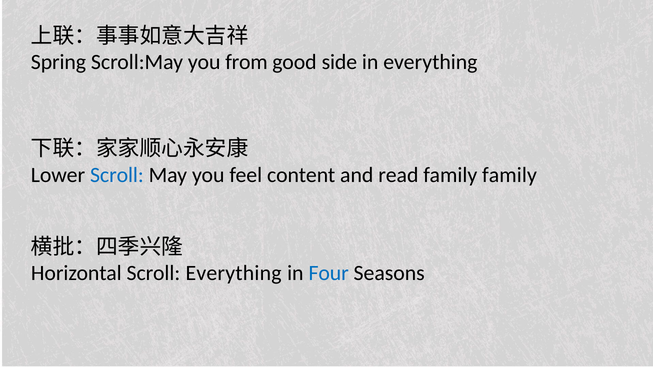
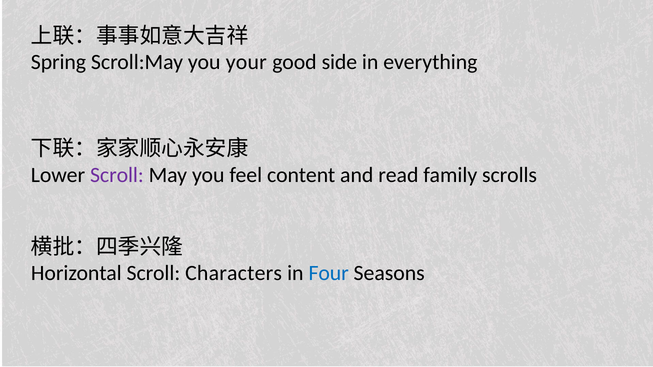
from: from -> your
Scroll at (117, 175) colour: blue -> purple
family family: family -> scrolls
Scroll Everything: Everything -> Characters
